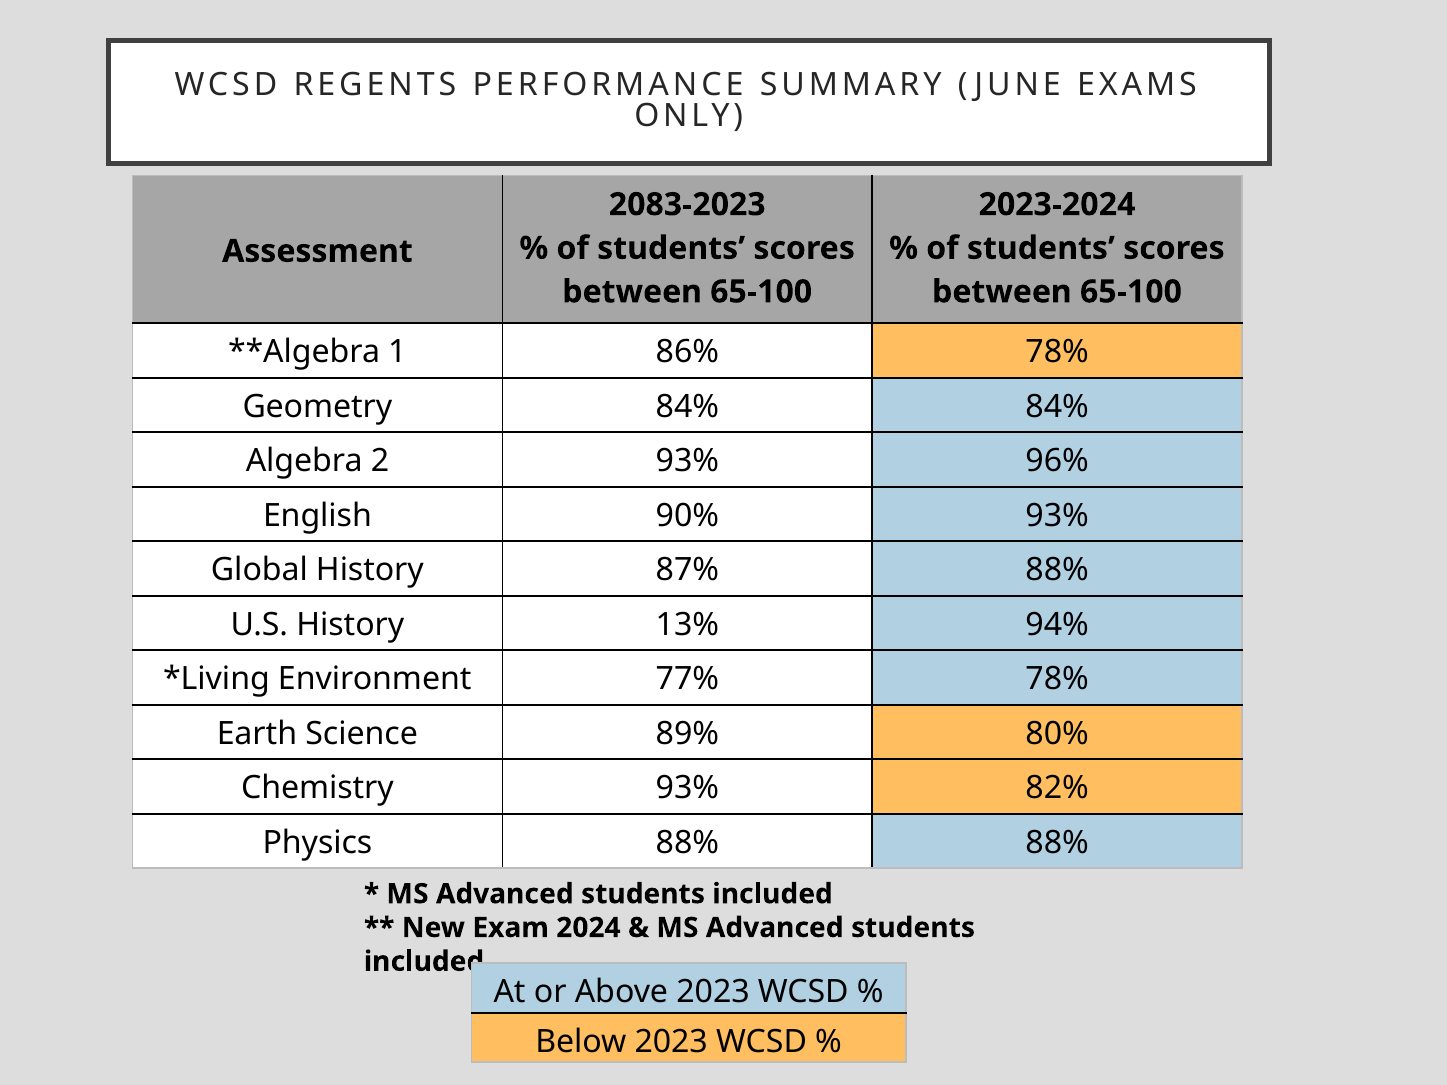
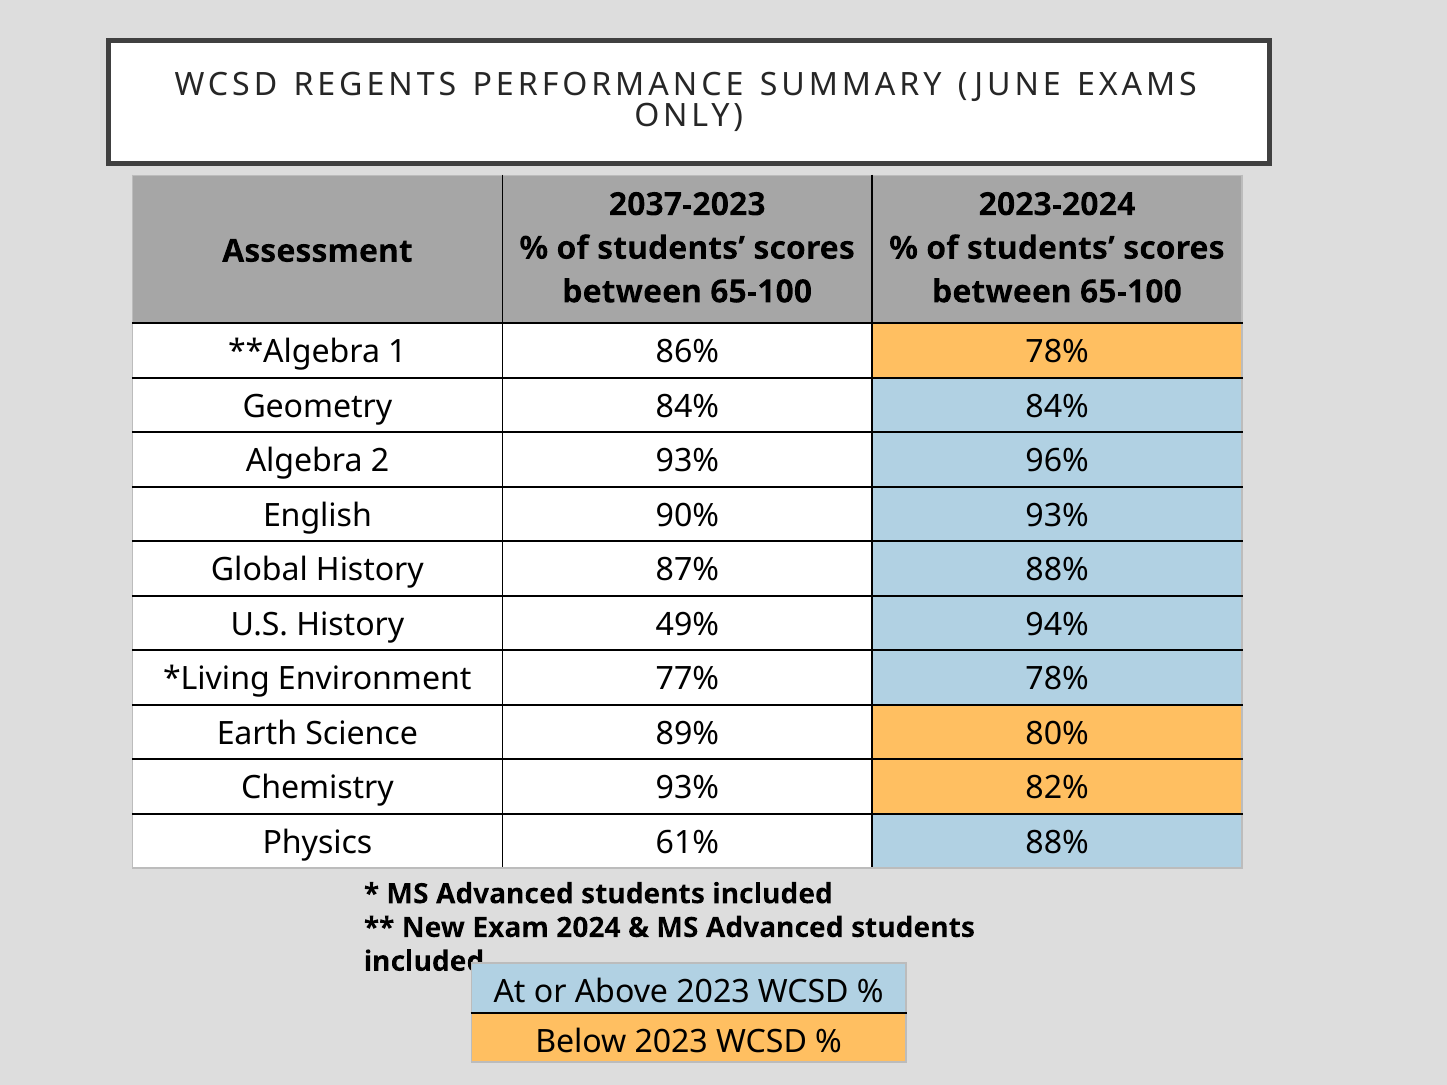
2083-2023: 2083-2023 -> 2037-2023
13%: 13% -> 49%
Physics 88%: 88% -> 61%
